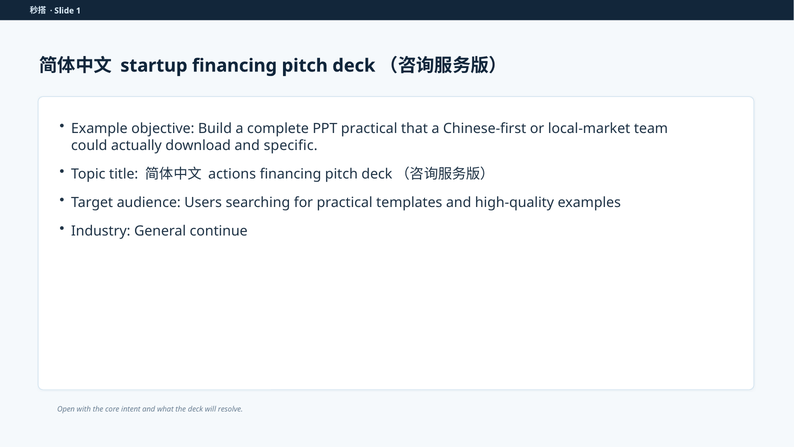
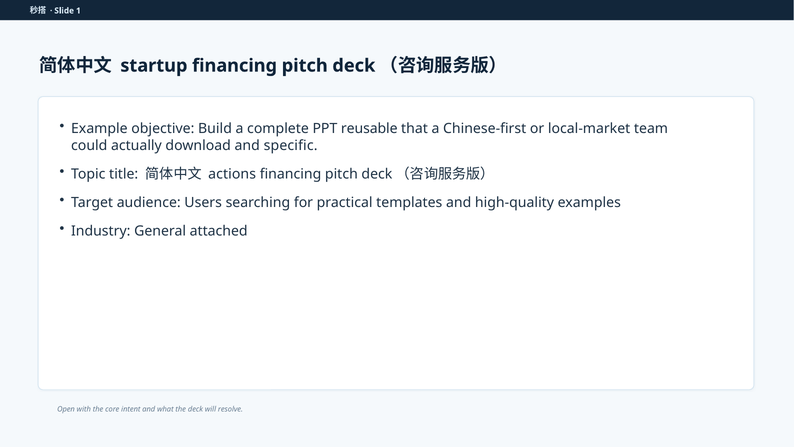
PPT practical: practical -> reusable
continue: continue -> attached
